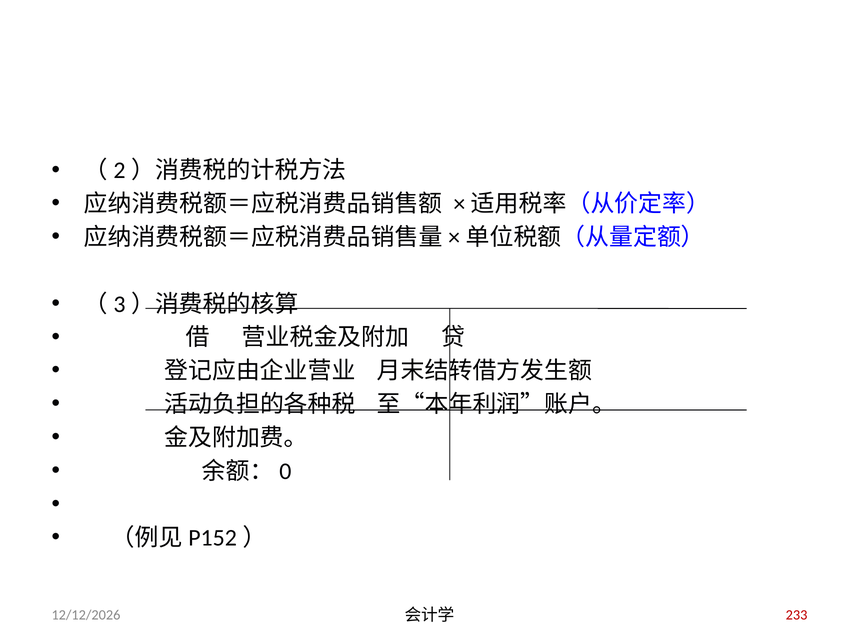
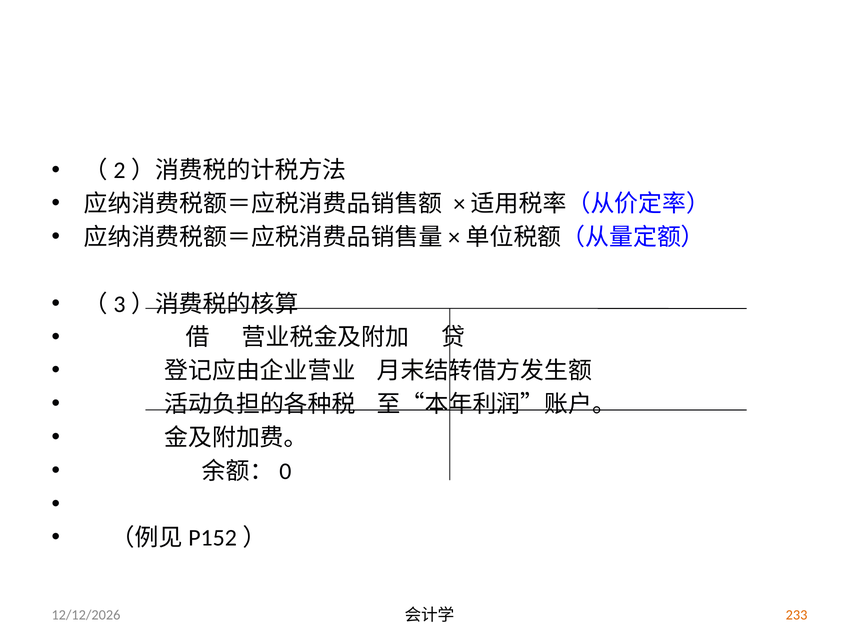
233 colour: red -> orange
